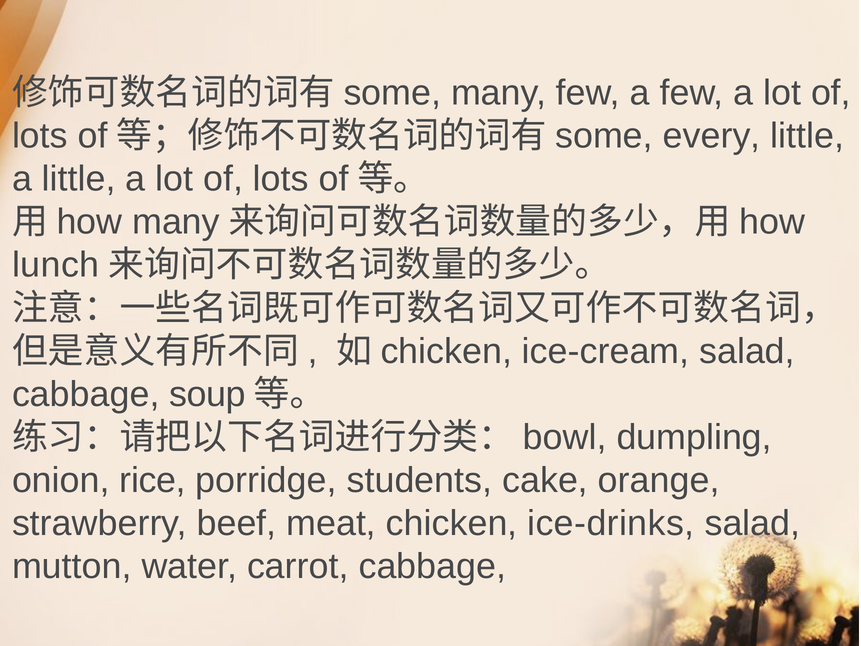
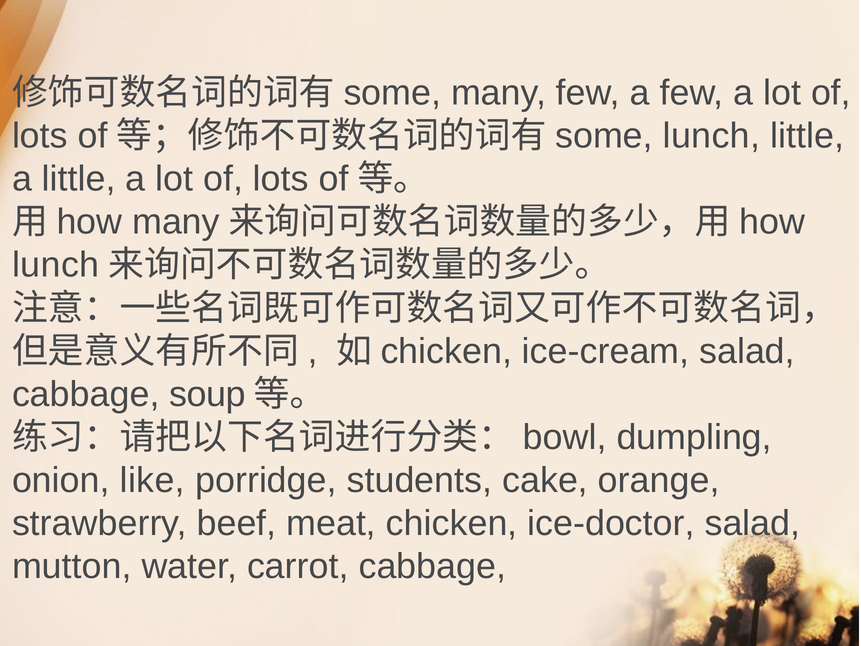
every at (712, 136): every -> lunch
rice: rice -> like
ice-drinks: ice-drinks -> ice-doctor
